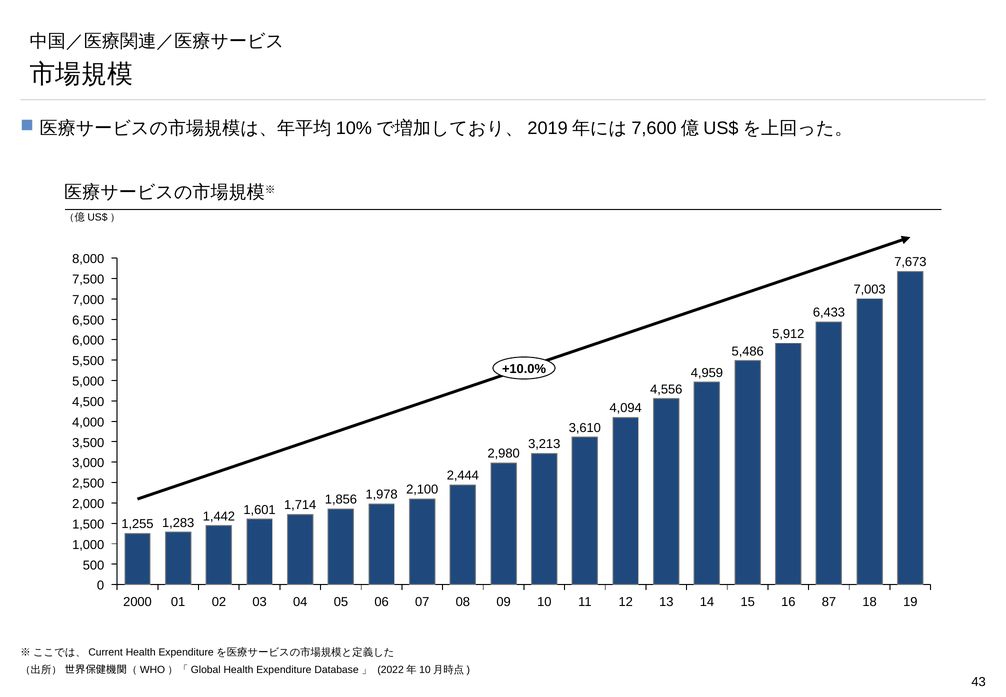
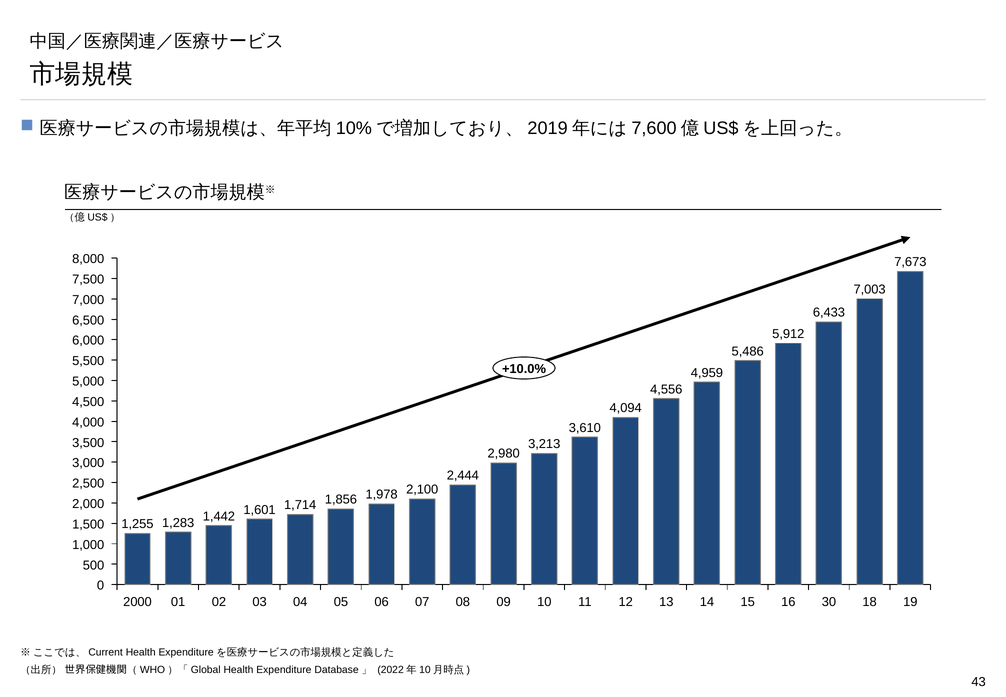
87: 87 -> 30
